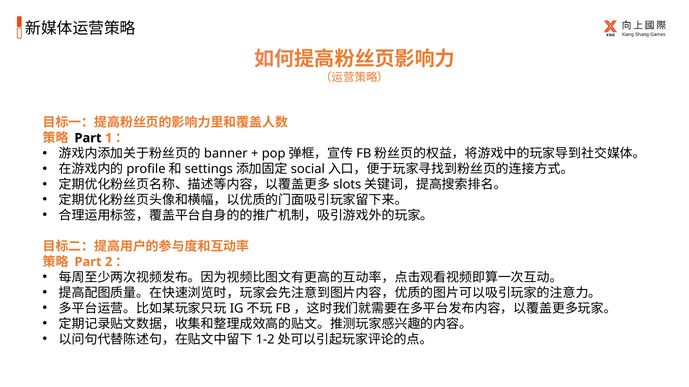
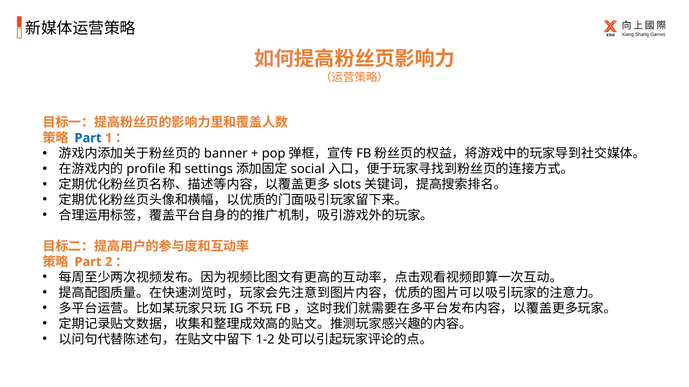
Part at (88, 138) colour: black -> blue
